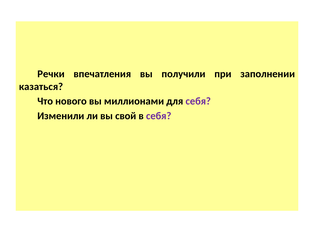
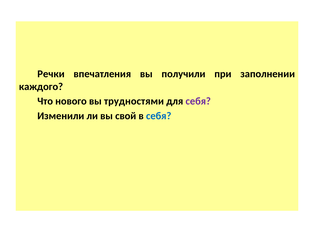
казаться: казаться -> каждого
миллионами: миллионами -> трудностями
себя at (159, 116) colour: purple -> blue
